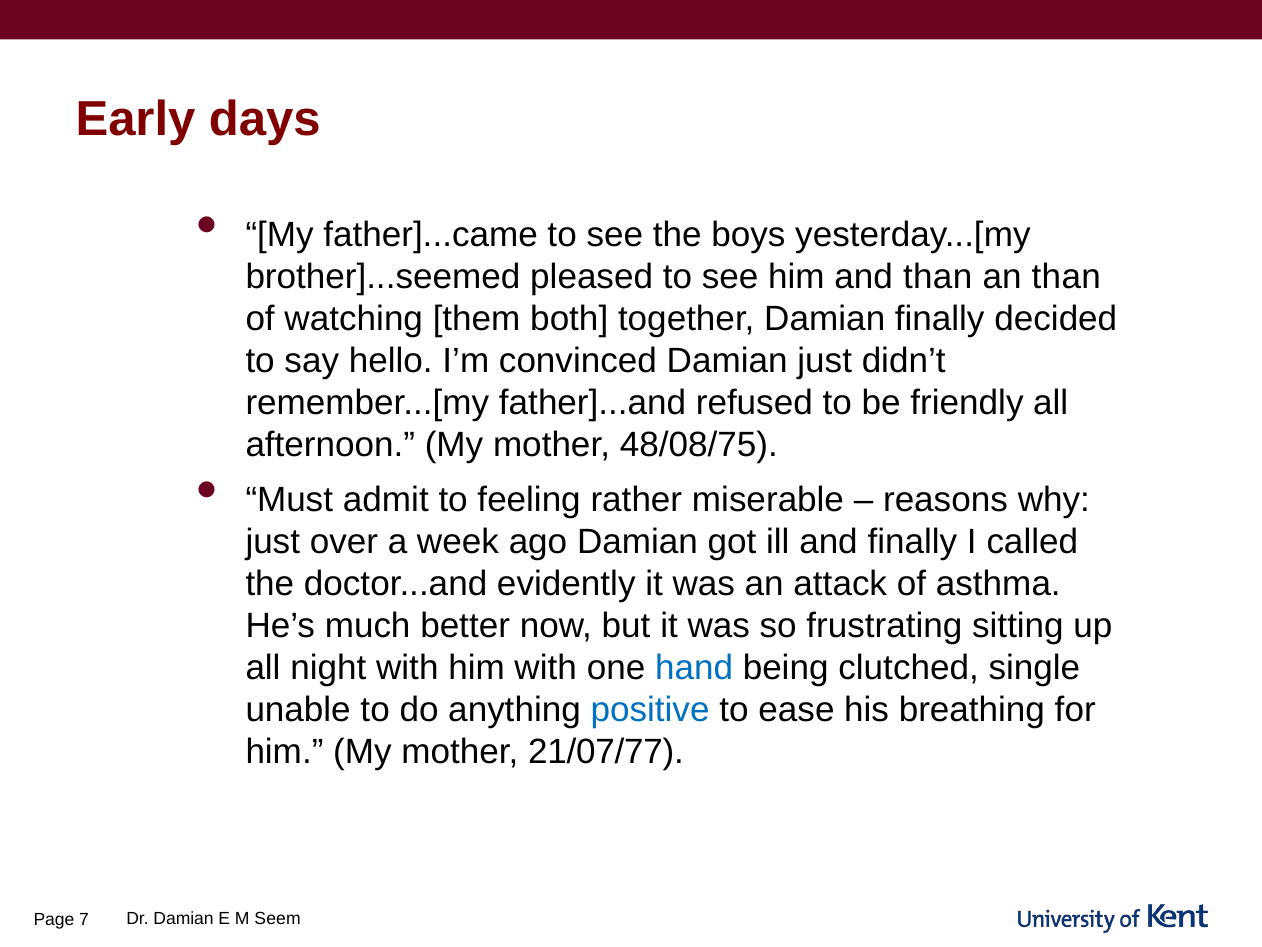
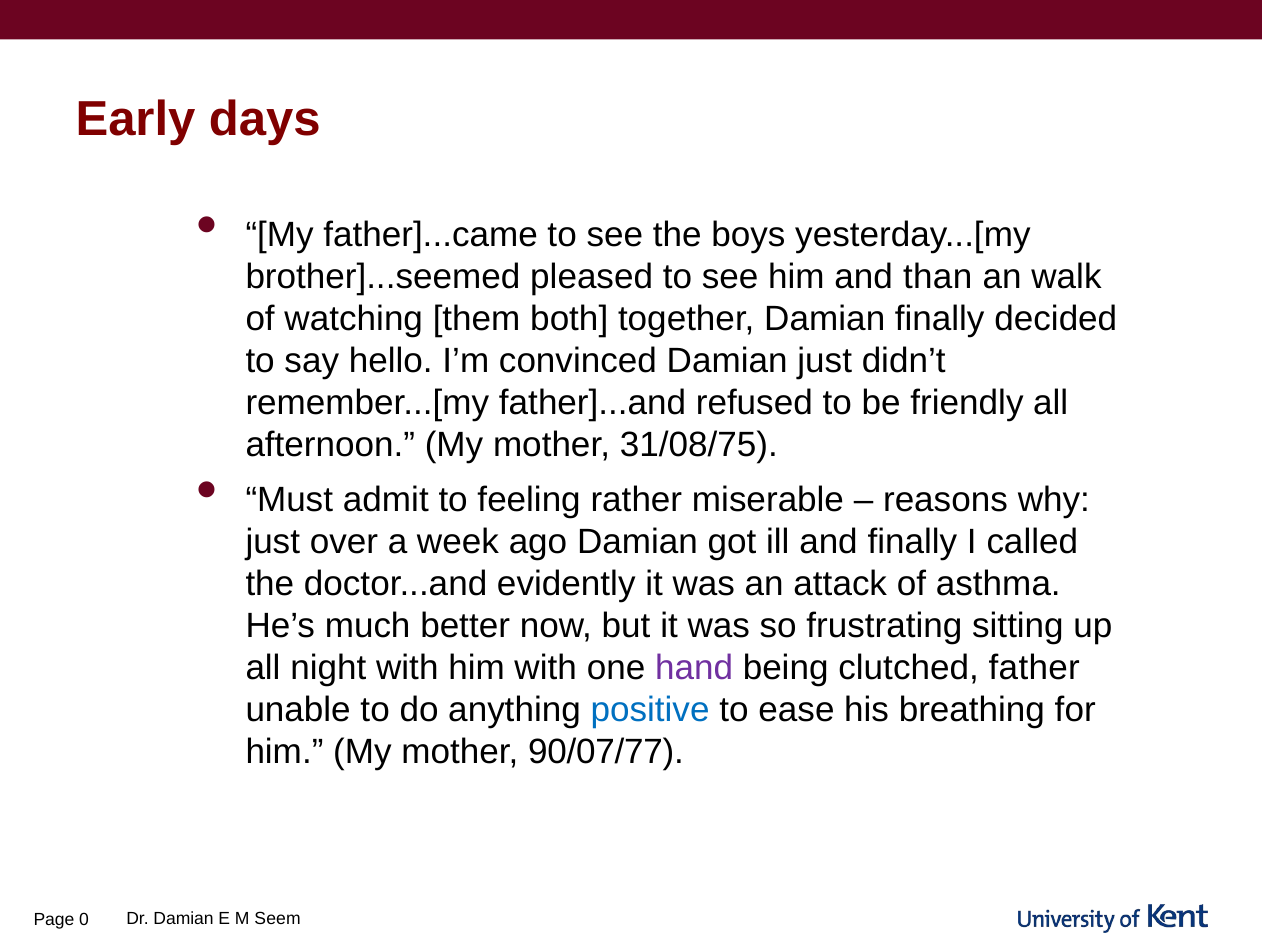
an than: than -> walk
48/08/75: 48/08/75 -> 31/08/75
hand colour: blue -> purple
single: single -> father
21/07/77: 21/07/77 -> 90/07/77
7: 7 -> 0
